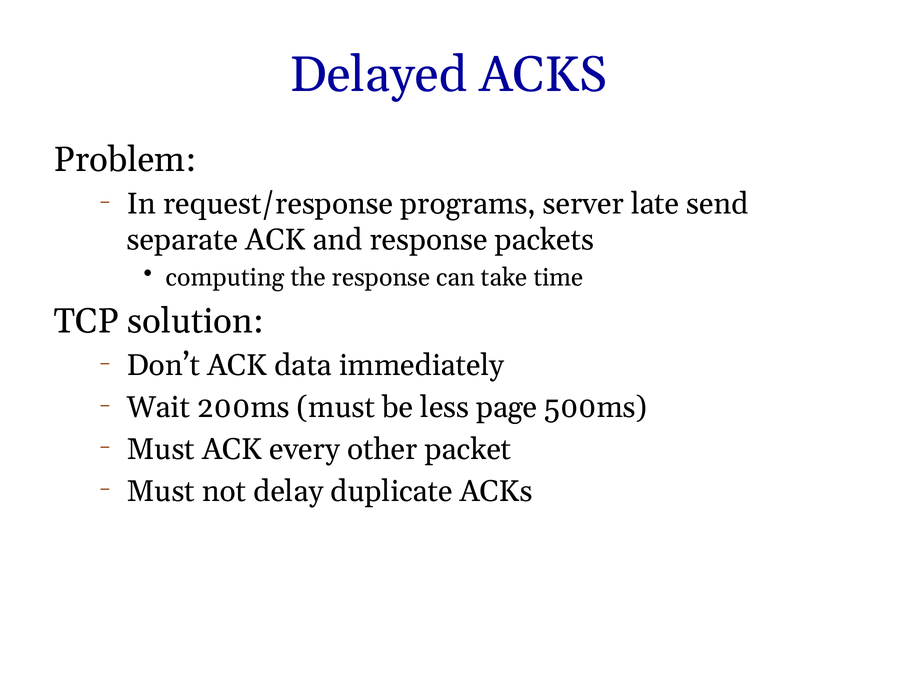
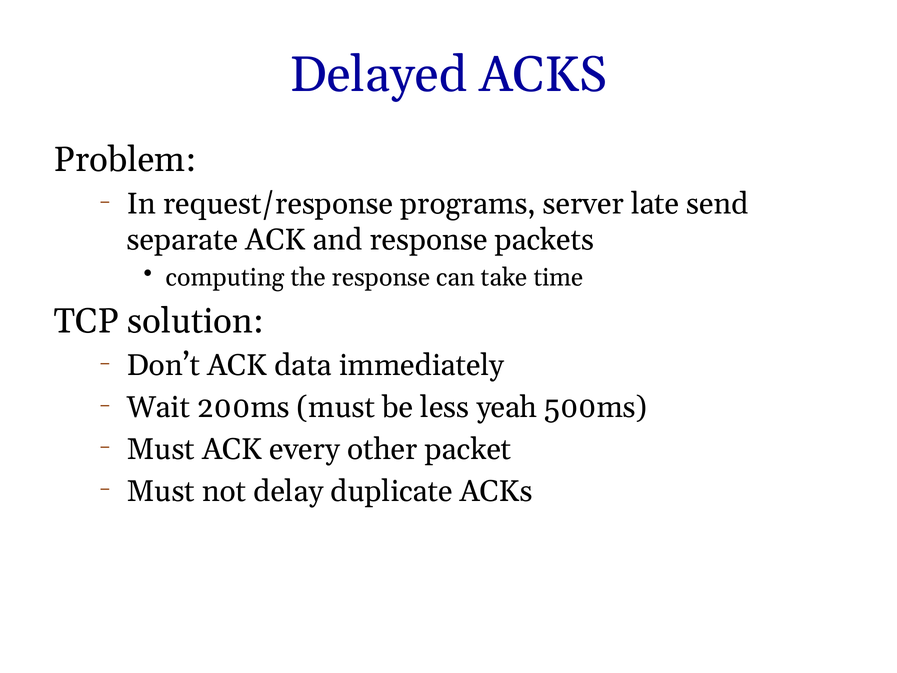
page: page -> yeah
